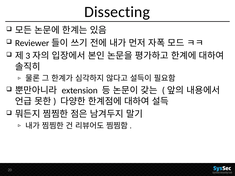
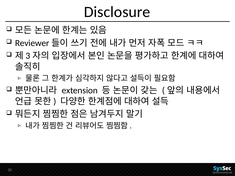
Dissecting: Dissecting -> Disclosure
